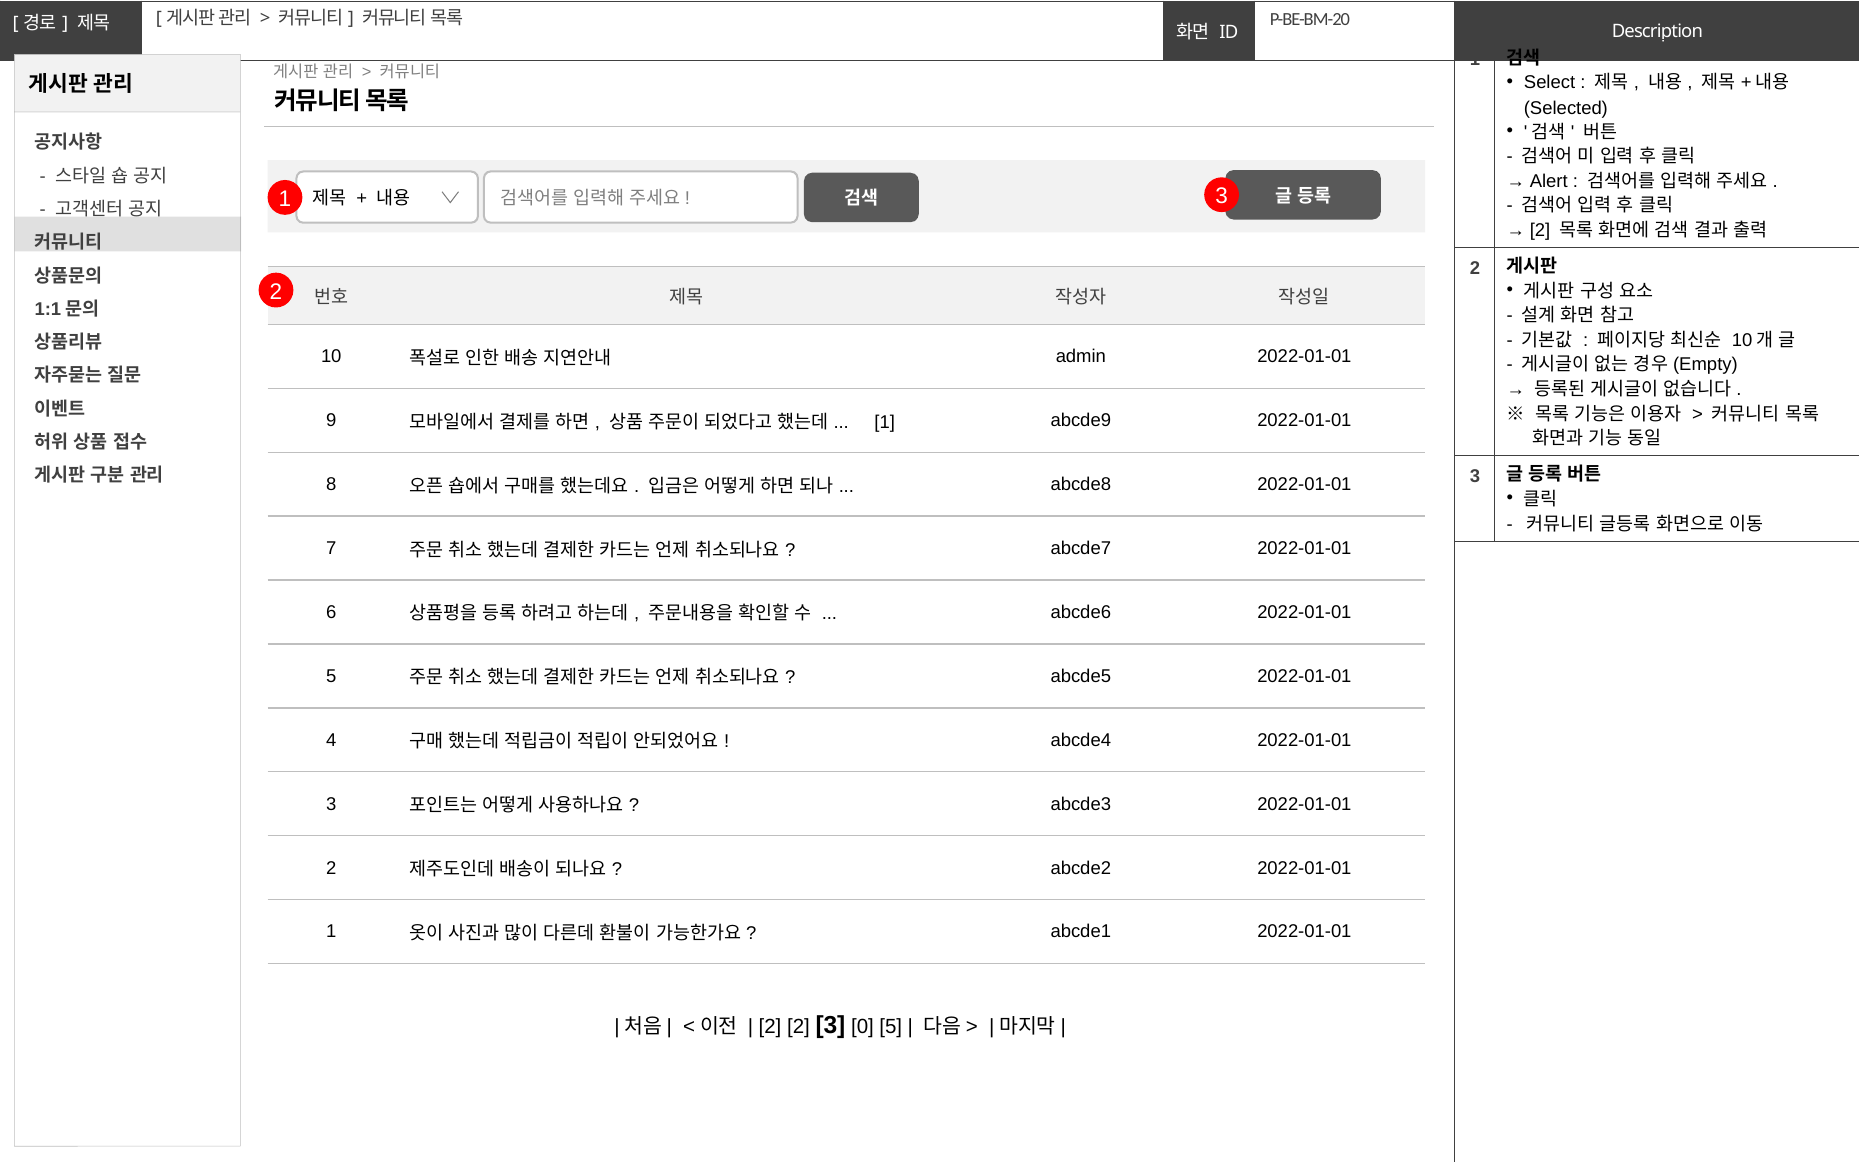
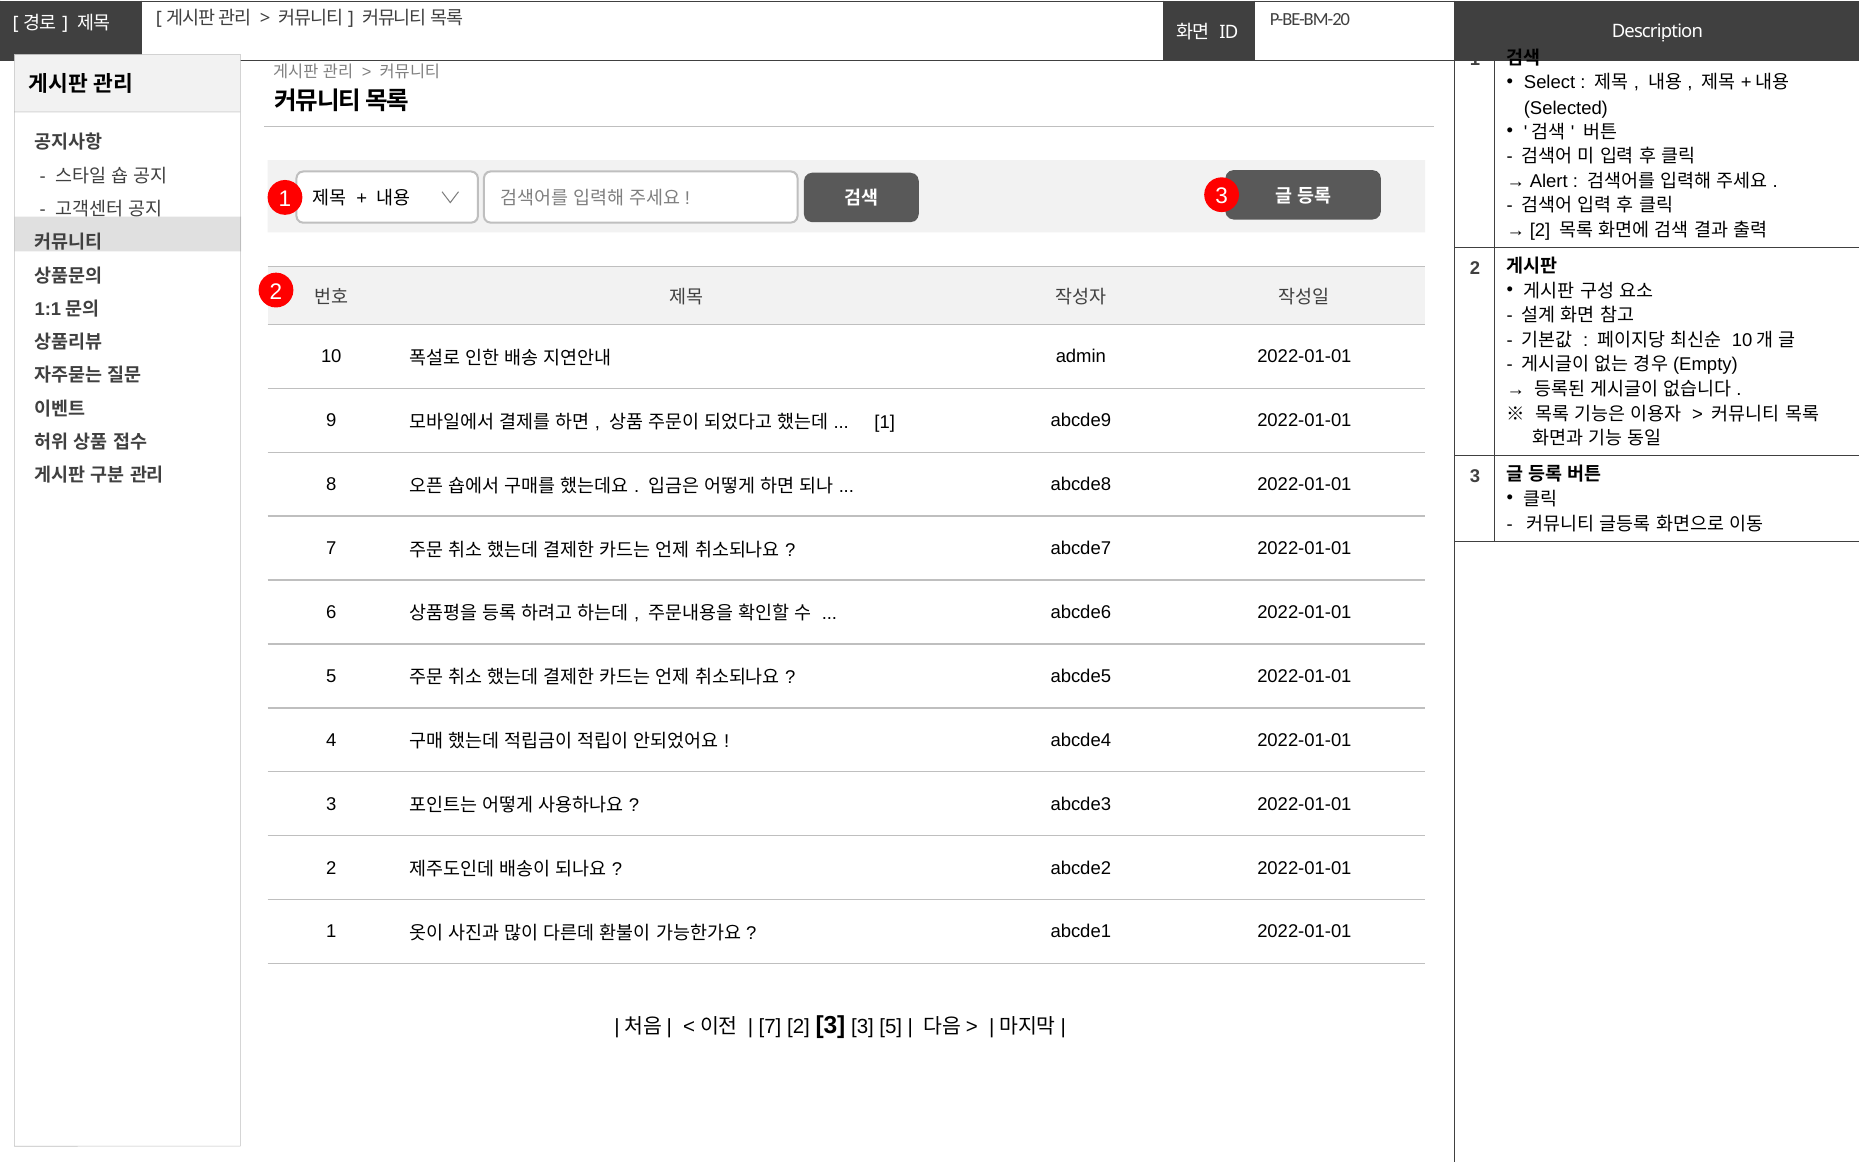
2 at (770, 1027): 2 -> 7
3 0: 0 -> 3
